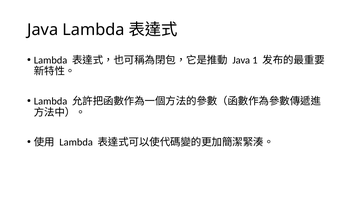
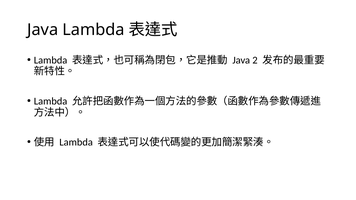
1: 1 -> 2
